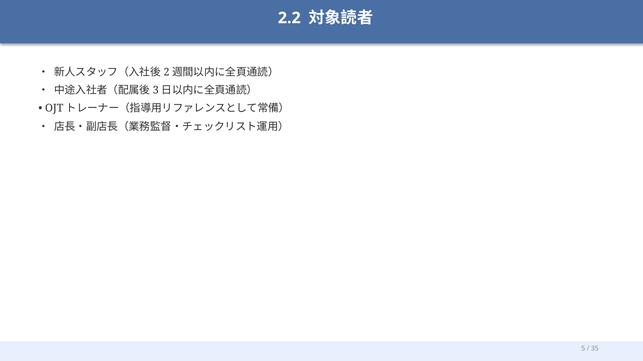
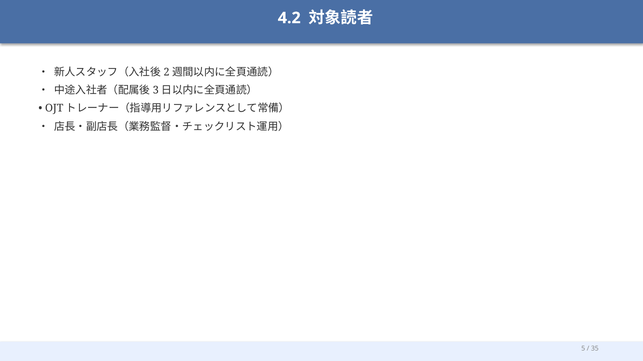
2.2: 2.2 -> 4.2
